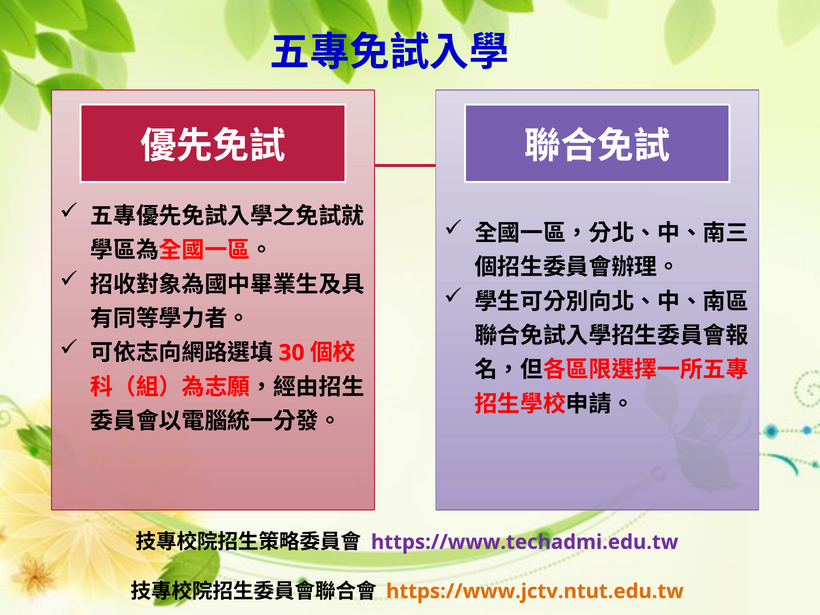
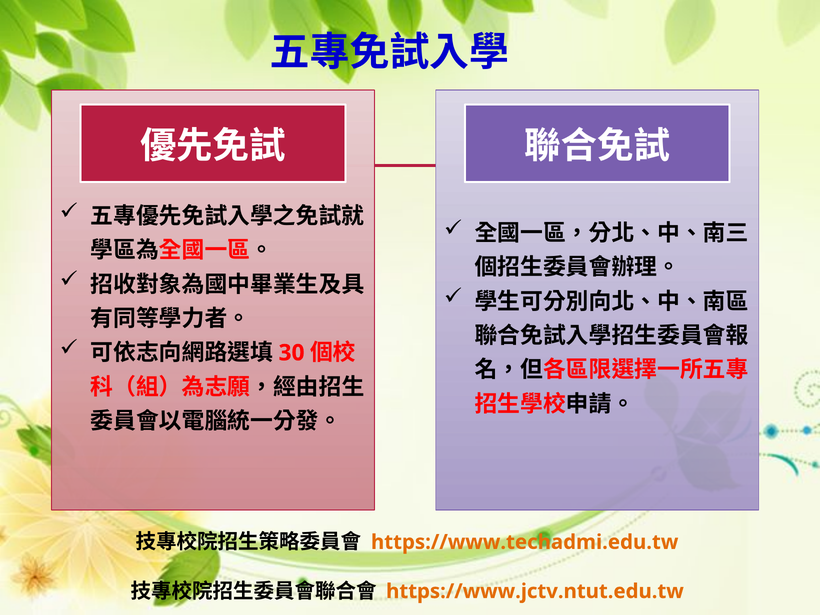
https://www.techadmi.edu.tw colour: purple -> orange
